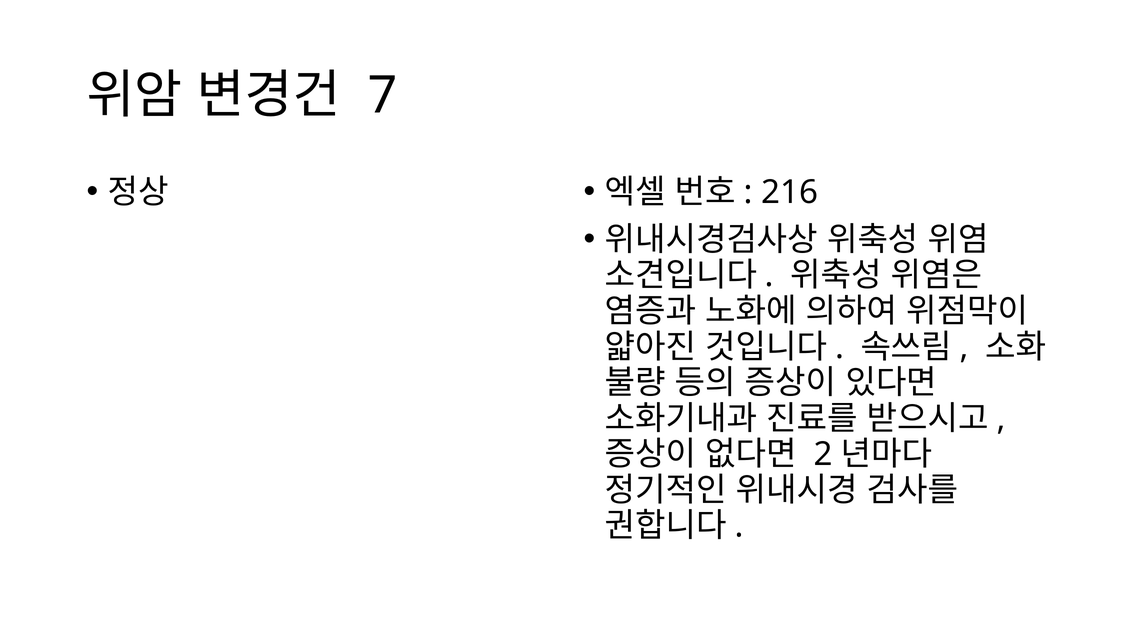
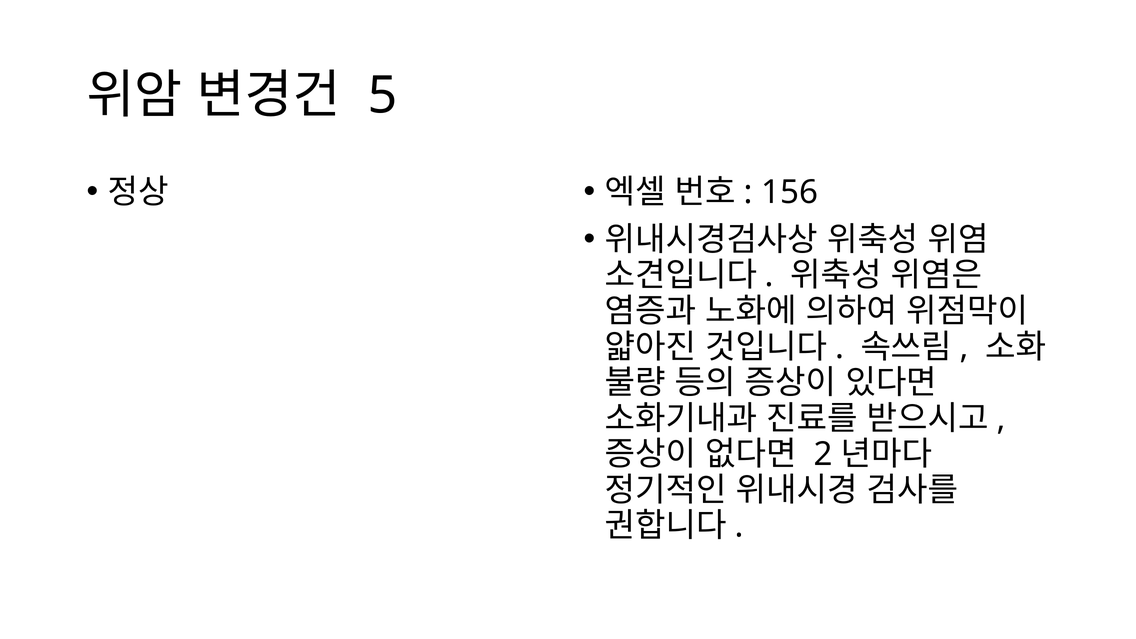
7: 7 -> 5
216: 216 -> 156
